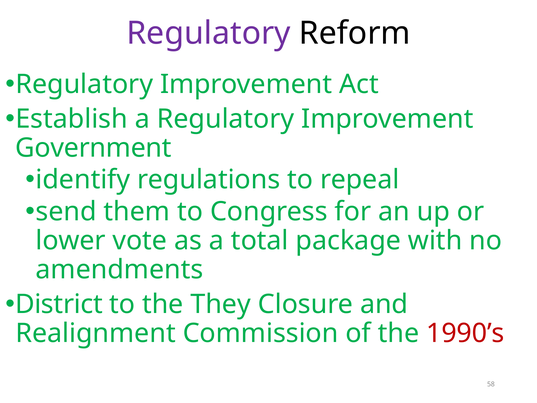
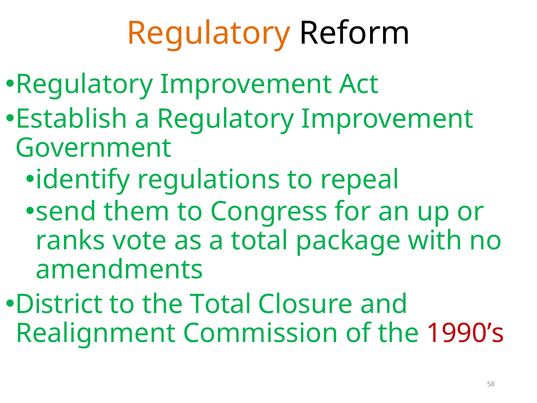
Regulatory at (209, 33) colour: purple -> orange
lower: lower -> ranks
the They: They -> Total
